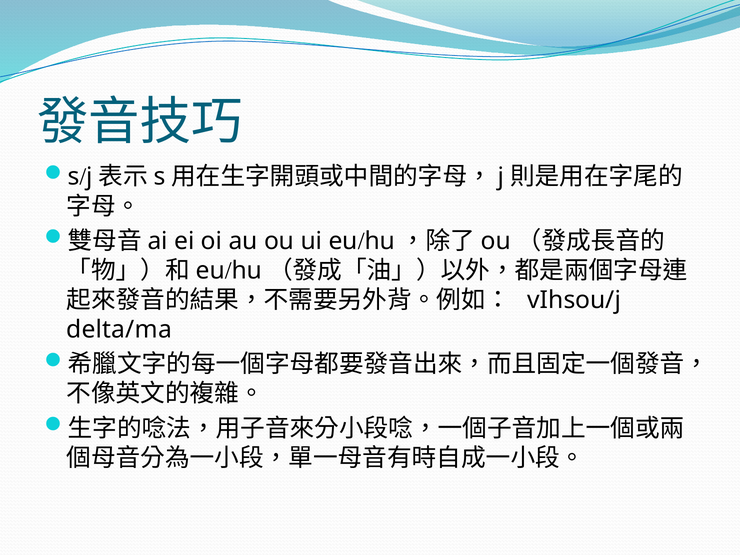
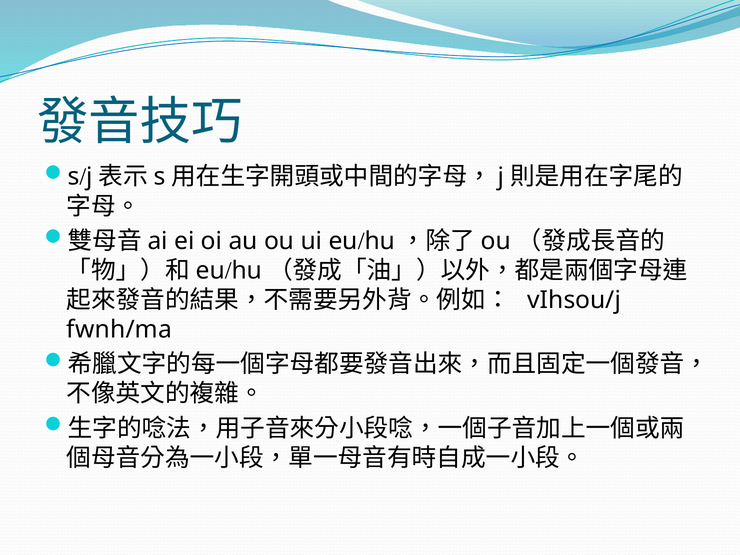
delta/ma: delta/ma -> fwnh/ma
